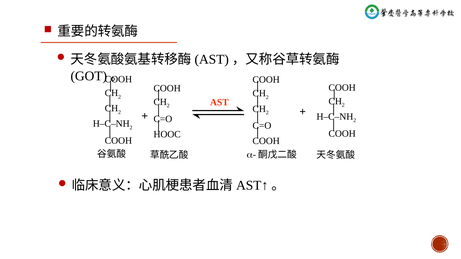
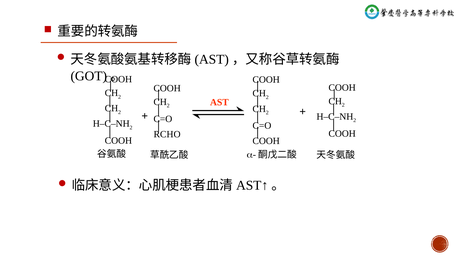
HOOC: HOOC -> RCHO
